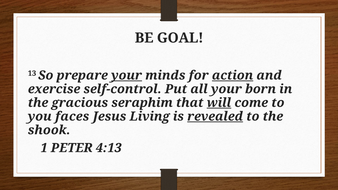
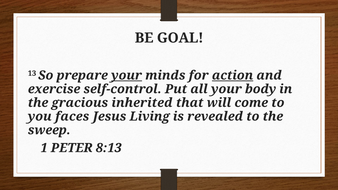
born: born -> body
seraphim: seraphim -> inherited
will underline: present -> none
revealed underline: present -> none
shook: shook -> sweep
4:13: 4:13 -> 8:13
